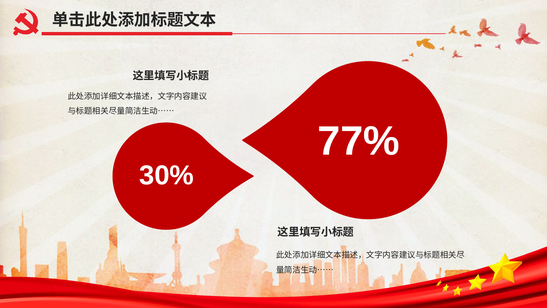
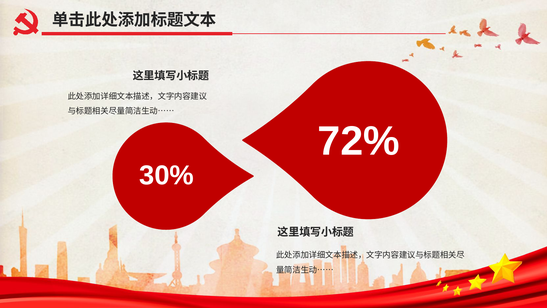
77%: 77% -> 72%
